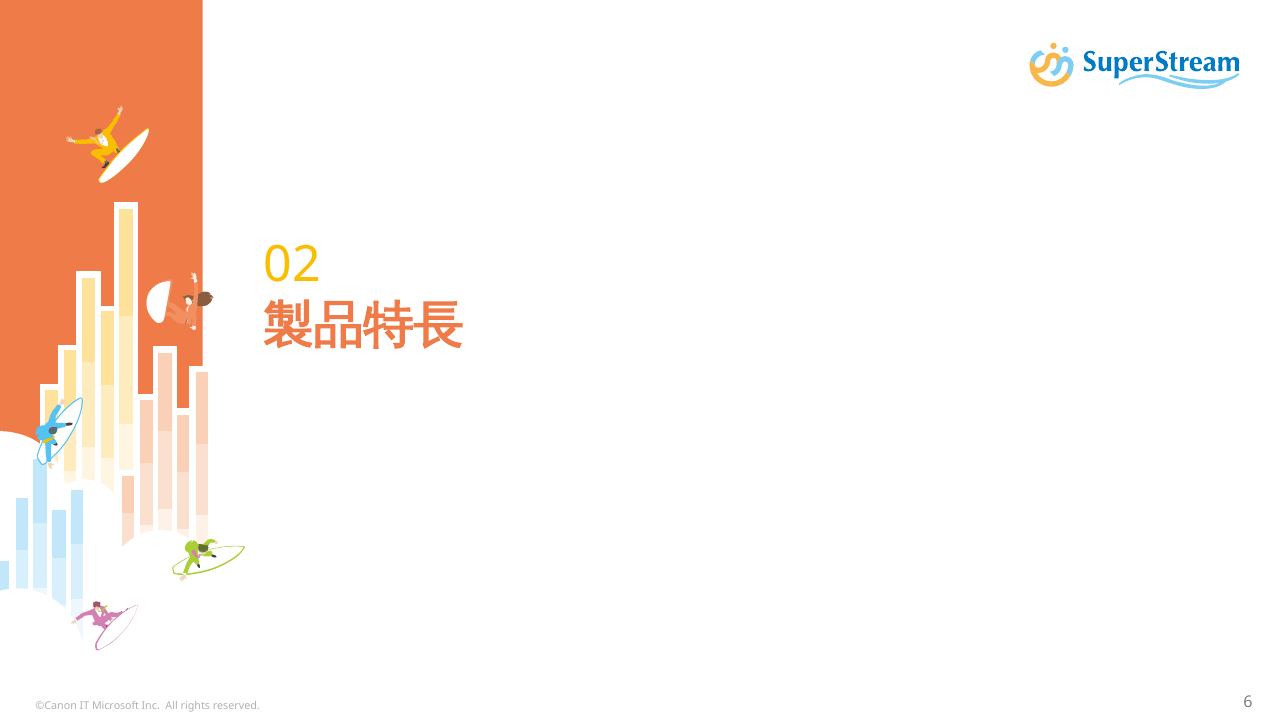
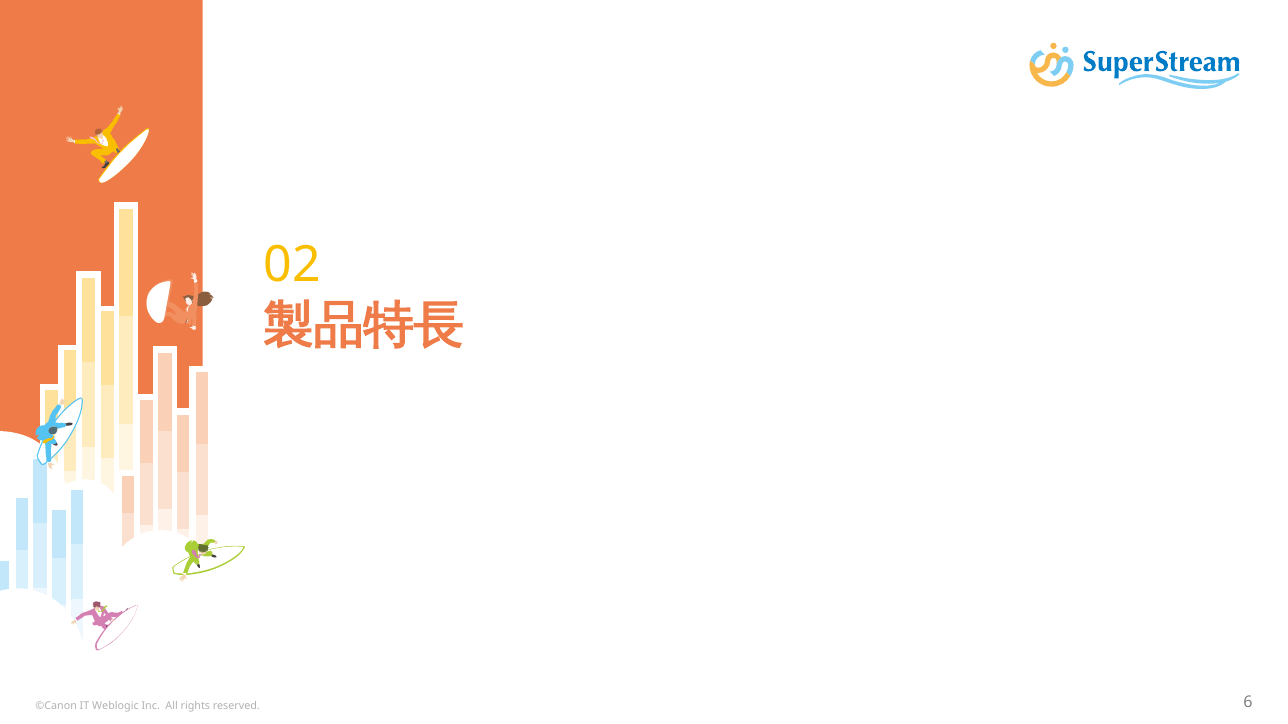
Microsoft: Microsoft -> Weblogic
